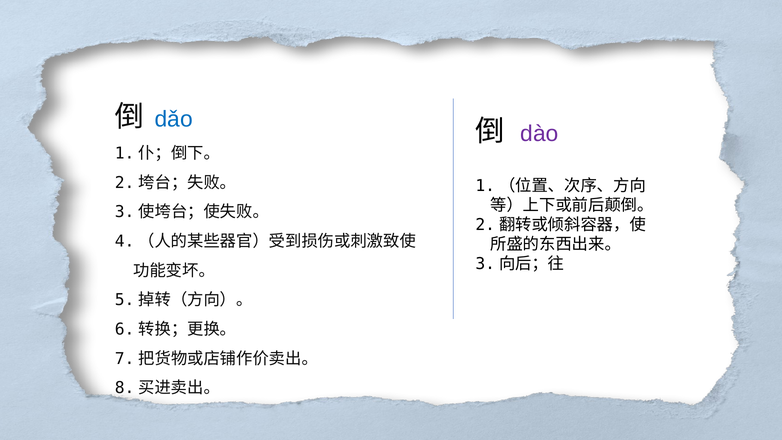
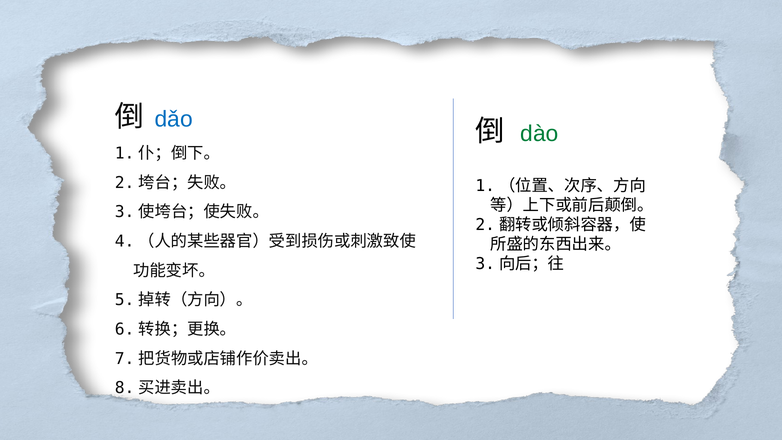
dào colour: purple -> green
